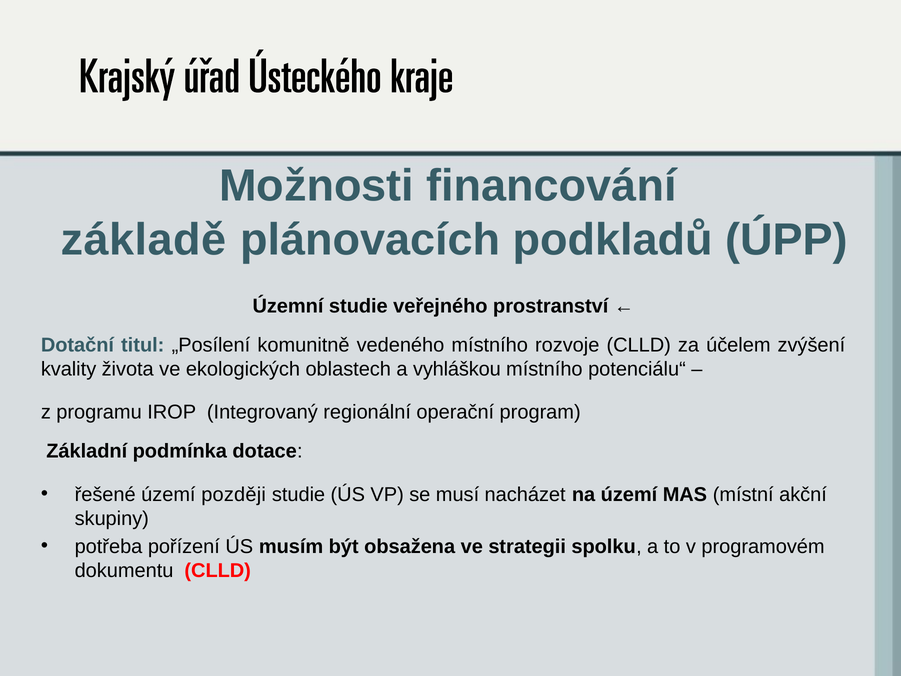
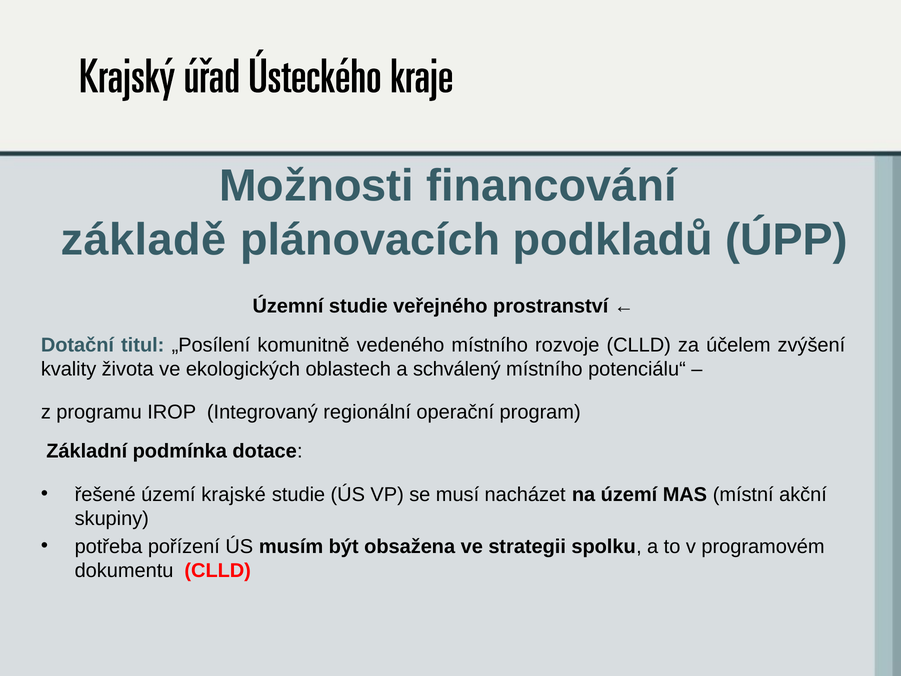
vyhláškou: vyhláškou -> schválený
později: později -> krajské
